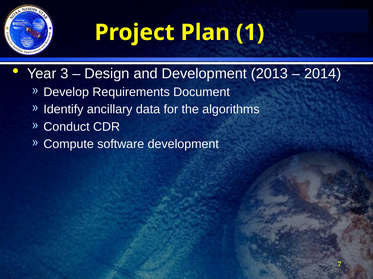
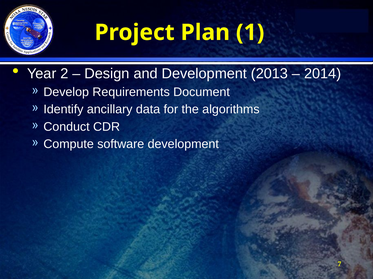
3: 3 -> 2
